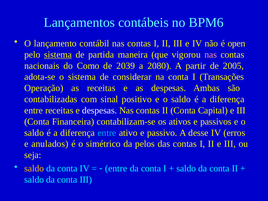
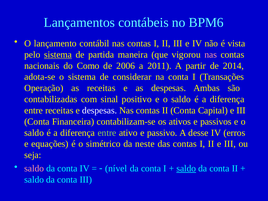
open: open -> vista
2039: 2039 -> 2006
2080: 2080 -> 2011
2005: 2005 -> 2014
entre at (107, 133) colour: light blue -> light green
anulados: anulados -> equações
pelos: pelos -> neste
saldo at (34, 168) colour: yellow -> pink
entre at (116, 168): entre -> nível
saldo at (186, 168) underline: none -> present
